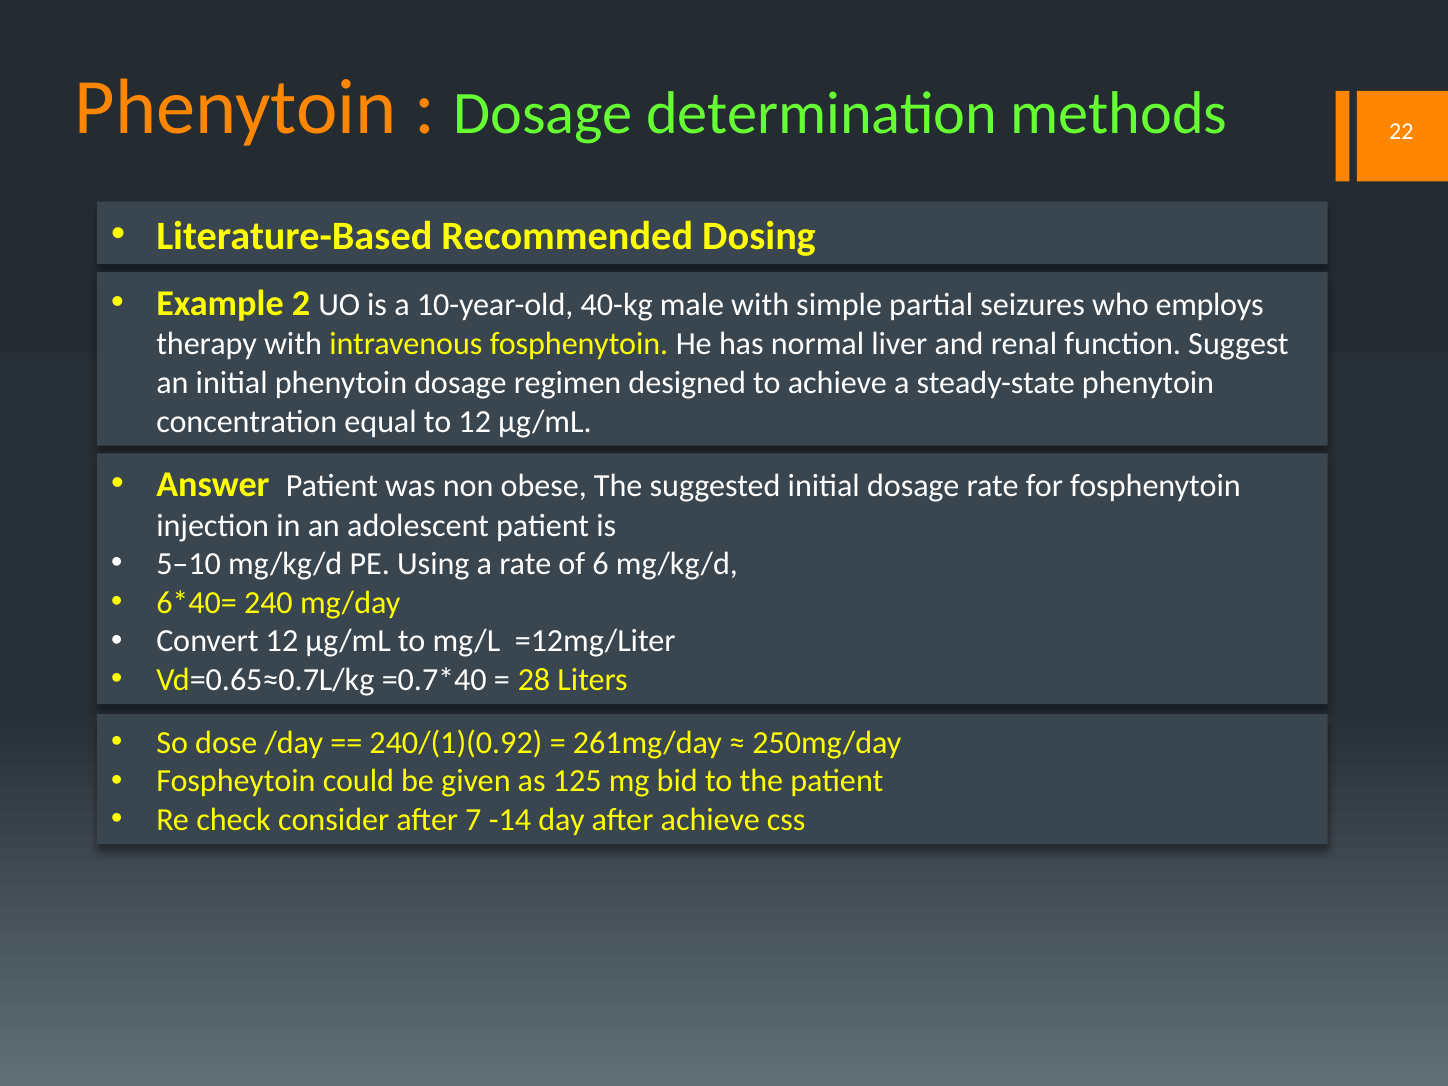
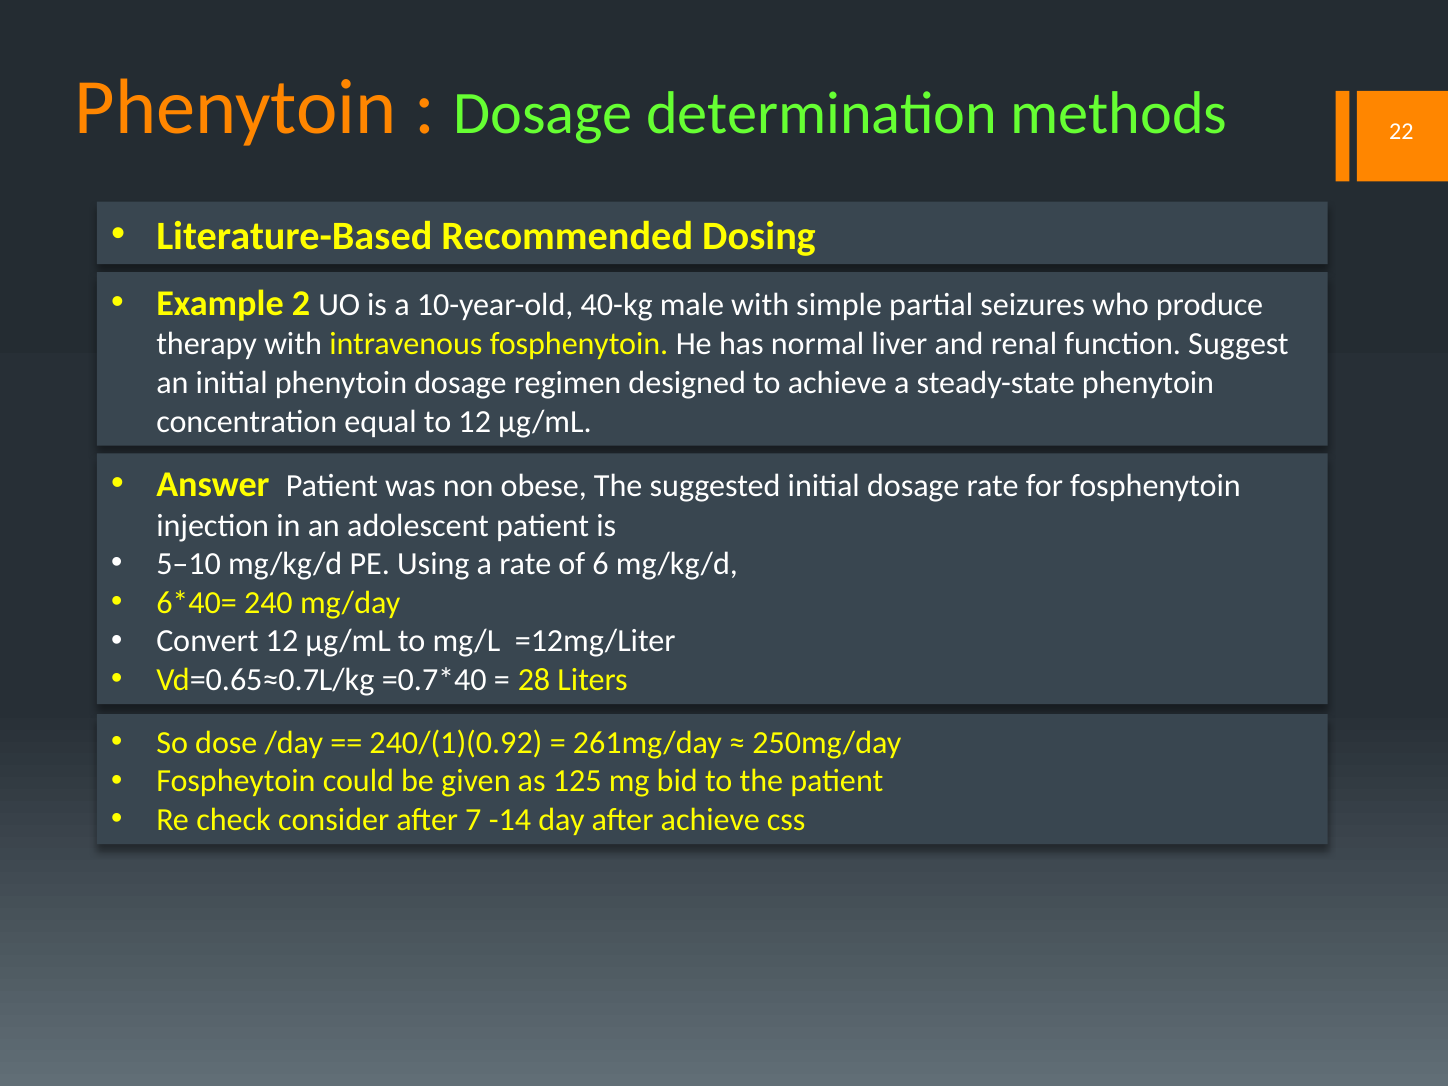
employs: employs -> produce
